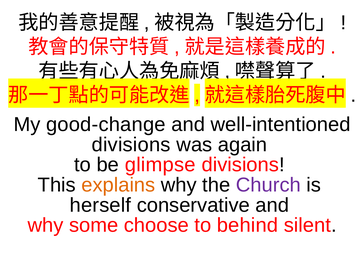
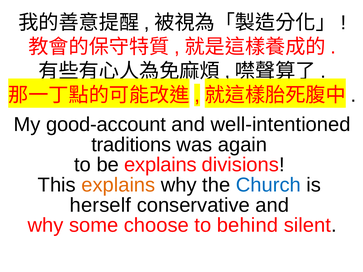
good-change: good-change -> good-account
divisions at (131, 145): divisions -> traditions
be glimpse: glimpse -> explains
Church colour: purple -> blue
